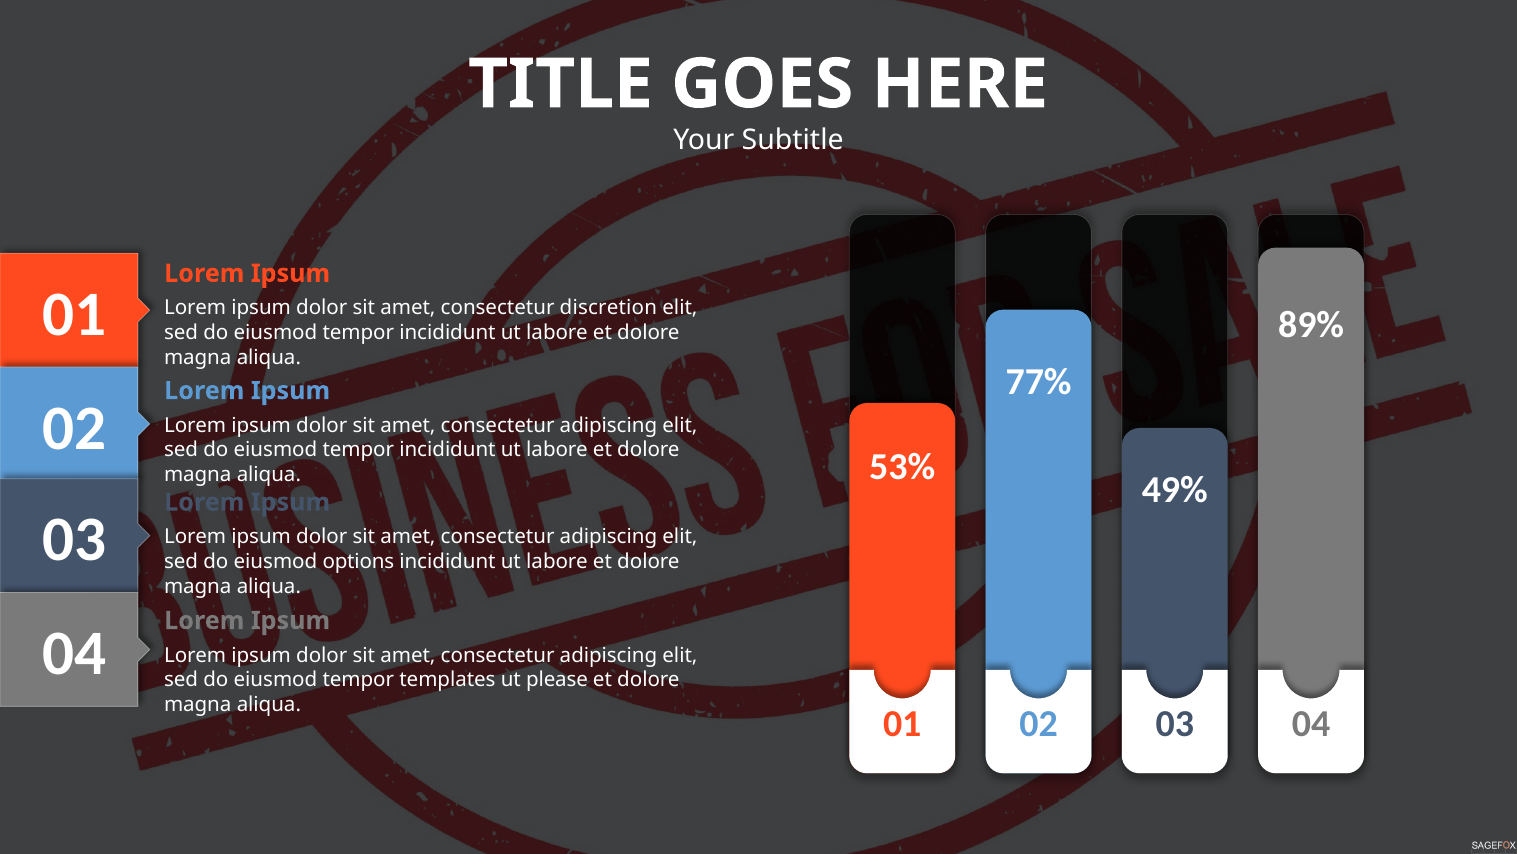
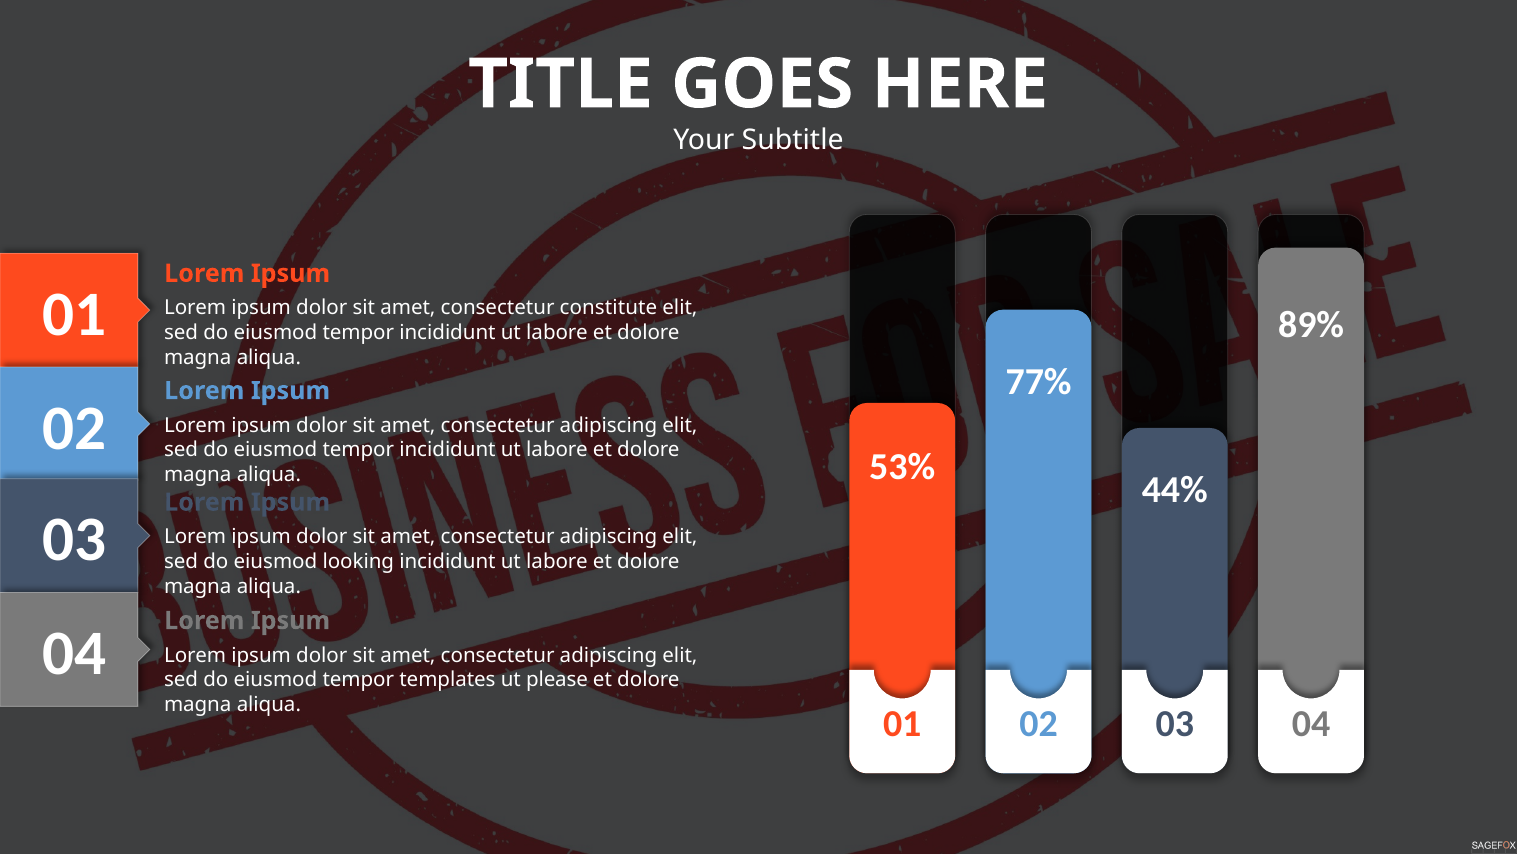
discretion: discretion -> constitute
49%: 49% -> 44%
options: options -> looking
